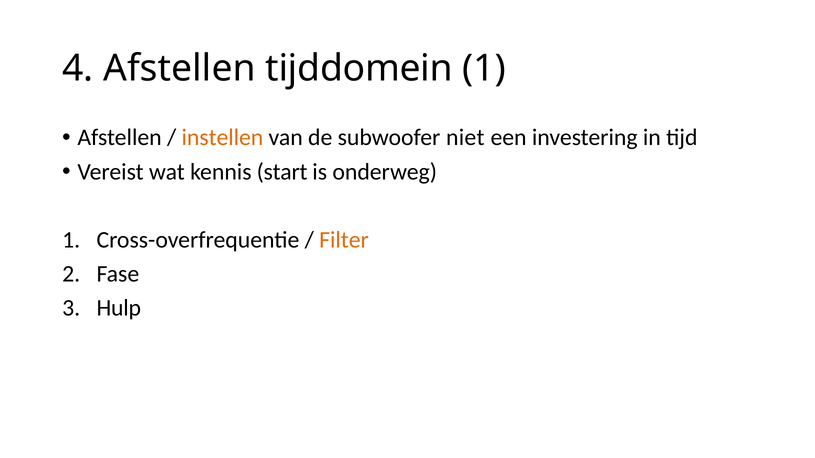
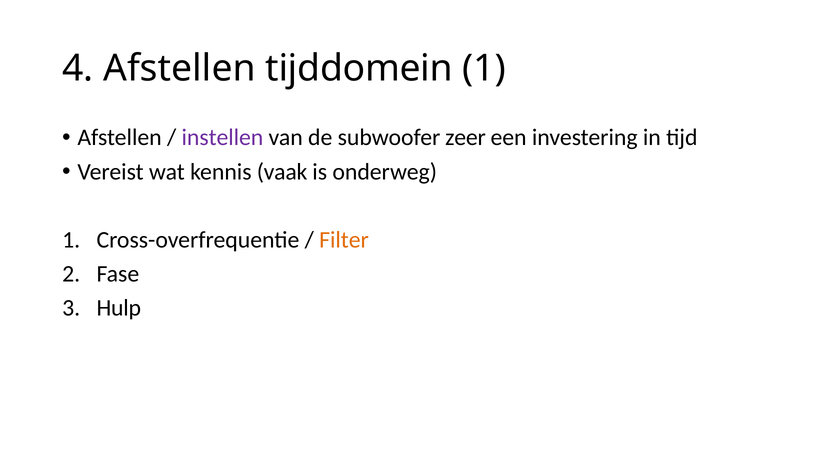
instellen colour: orange -> purple
niet: niet -> zeer
start: start -> vaak
